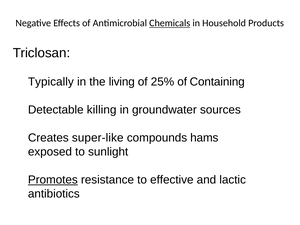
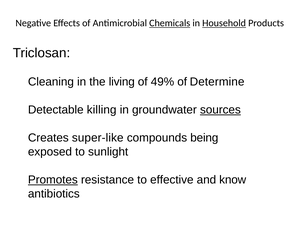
Household underline: none -> present
Typically: Typically -> Cleaning
25%: 25% -> 49%
Containing: Containing -> Determine
sources underline: none -> present
hams: hams -> being
lactic: lactic -> know
